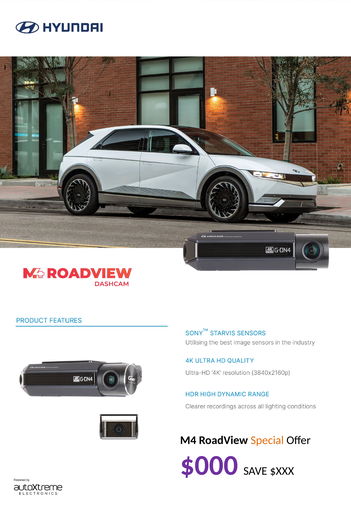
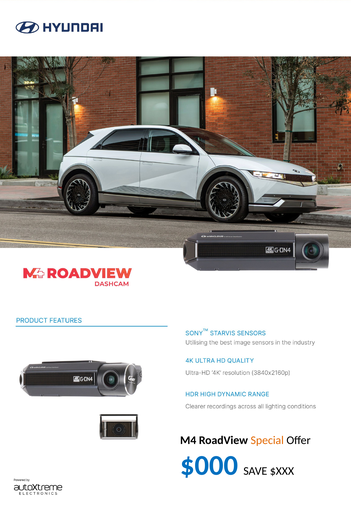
$000 colour: purple -> blue
